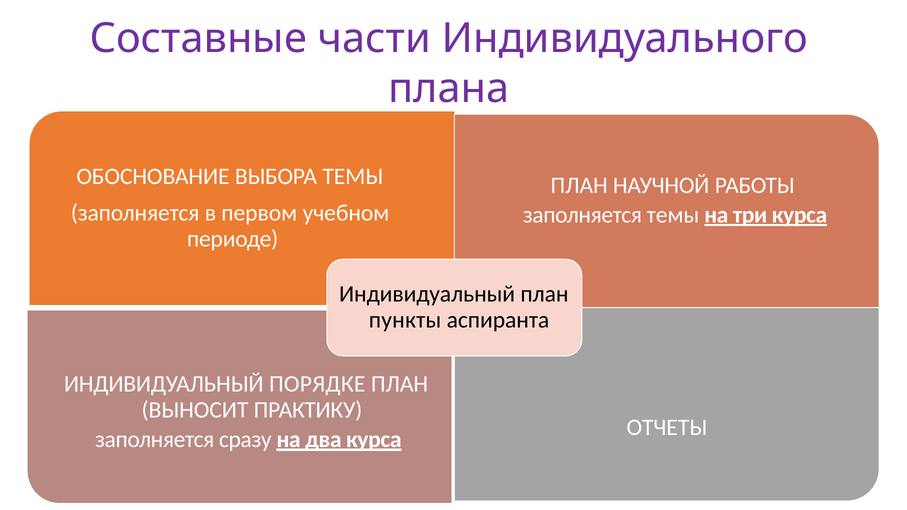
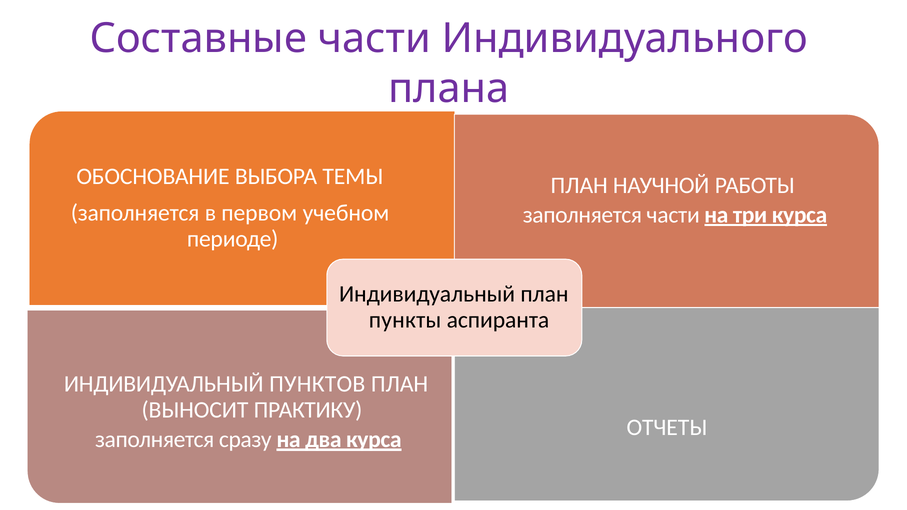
заполняется темы: темы -> части
ПОРЯДКЕ: ПОРЯДКЕ -> ПУНКТОВ
